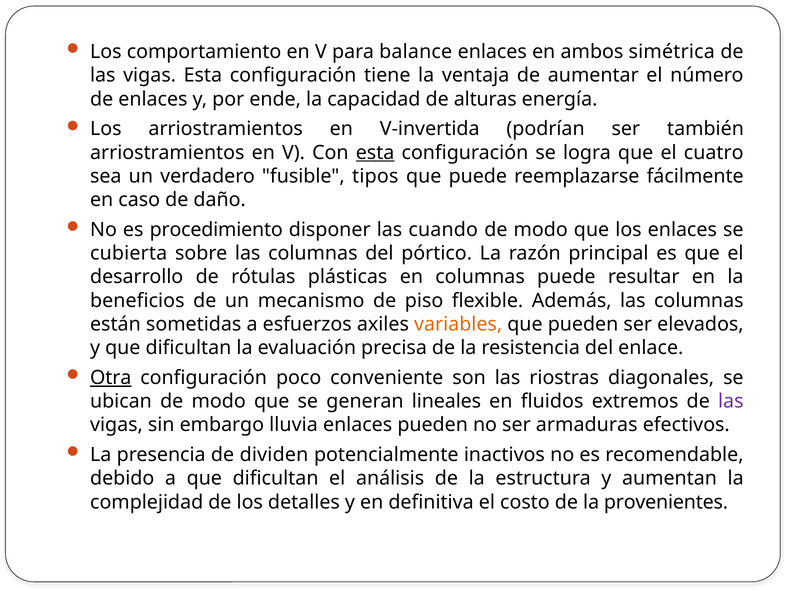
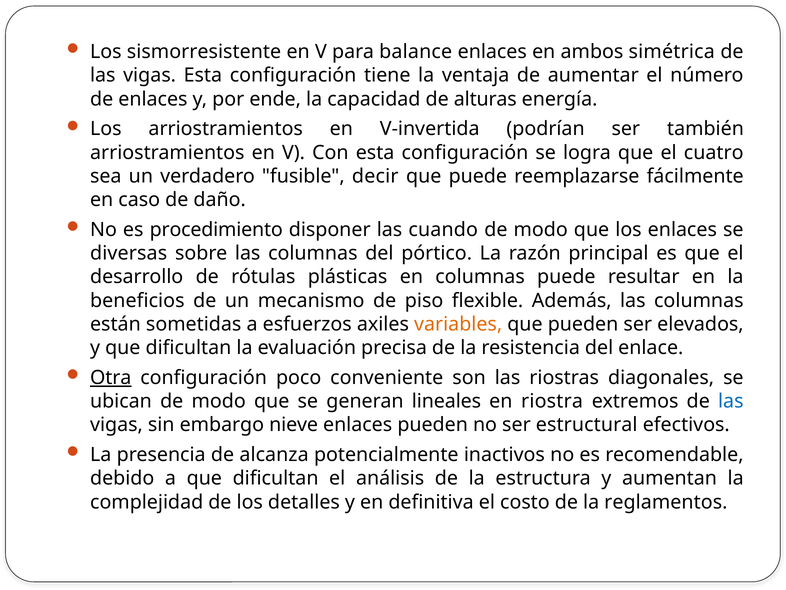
comportamiento: comportamiento -> sismorresistente
esta at (375, 152) underline: present -> none
tipos: tipos -> decir
cubierta: cubierta -> diversas
fluidos: fluidos -> riostra
las at (731, 401) colour: purple -> blue
lluvia: lluvia -> nieve
armaduras: armaduras -> estructural
dividen: dividen -> alcanza
provenientes: provenientes -> reglamentos
